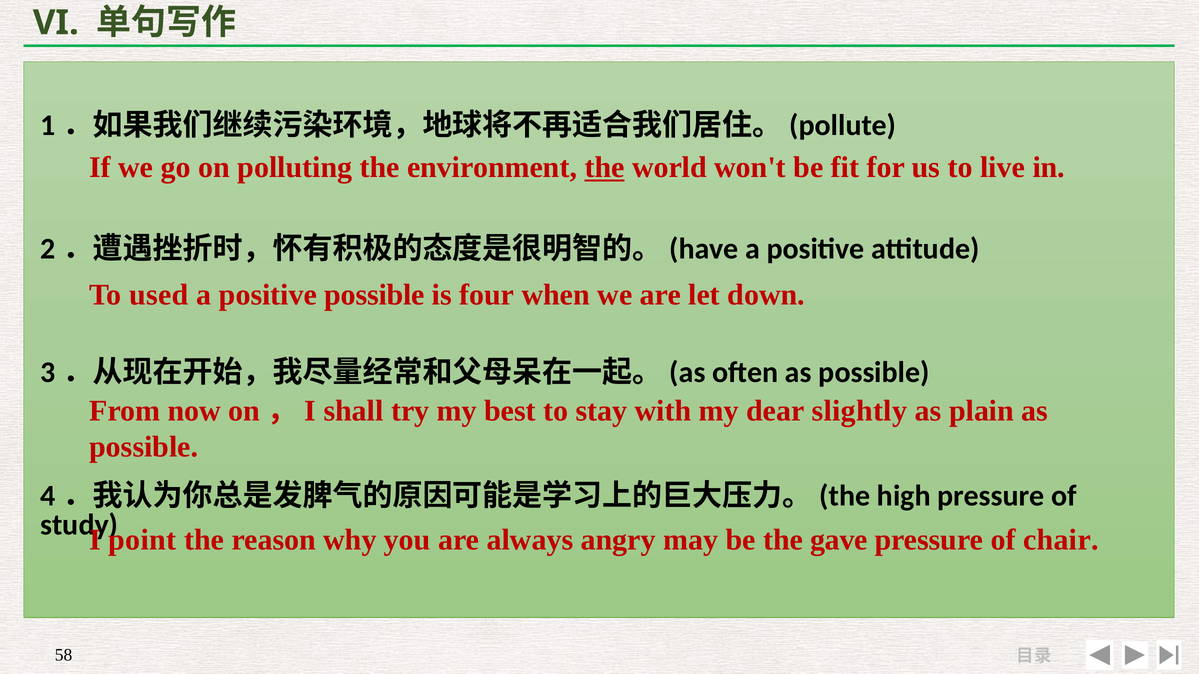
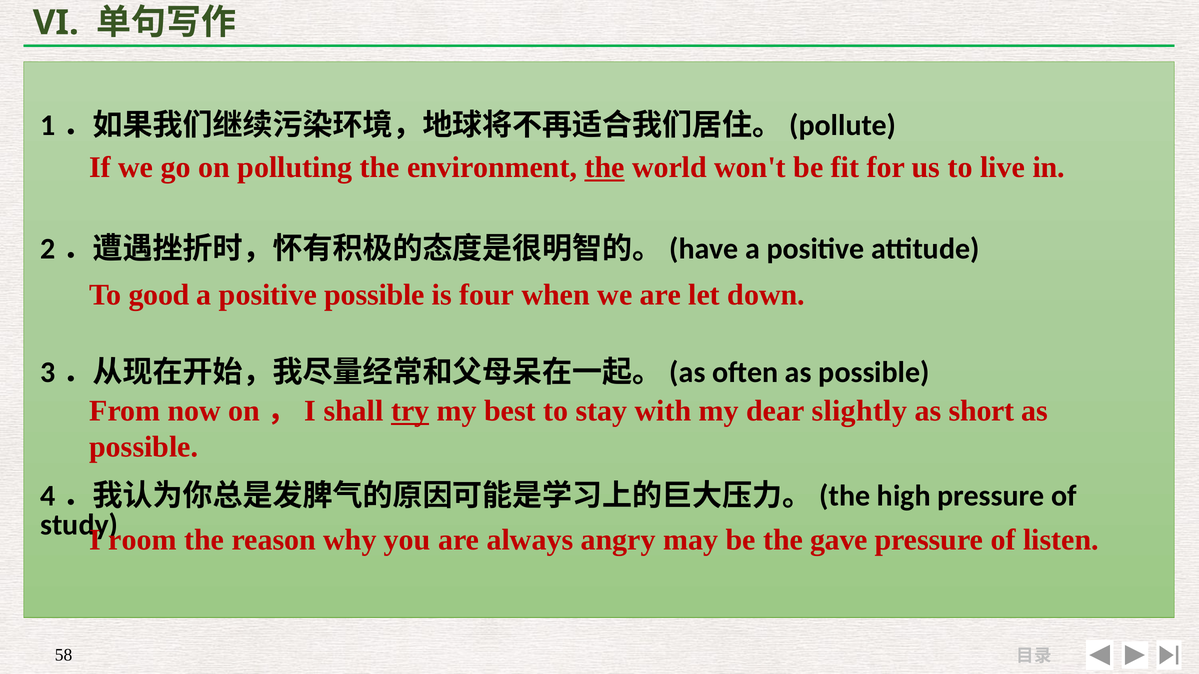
used: used -> good
try underline: none -> present
plain: plain -> short
point: point -> room
chair: chair -> listen
